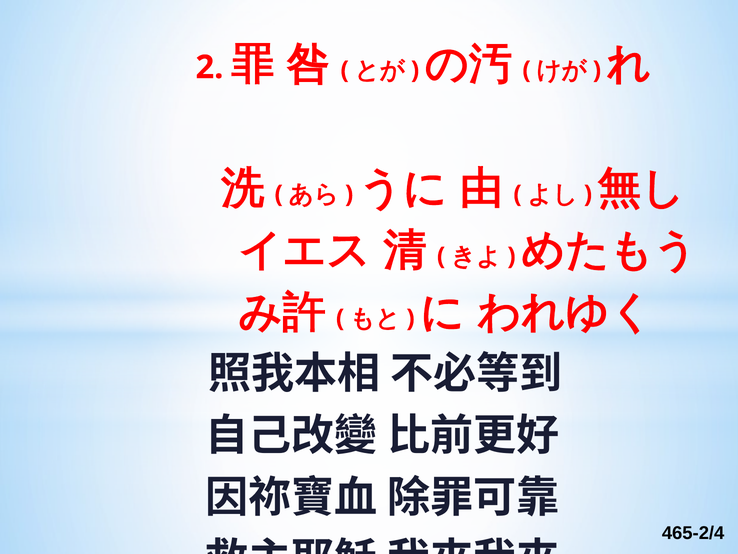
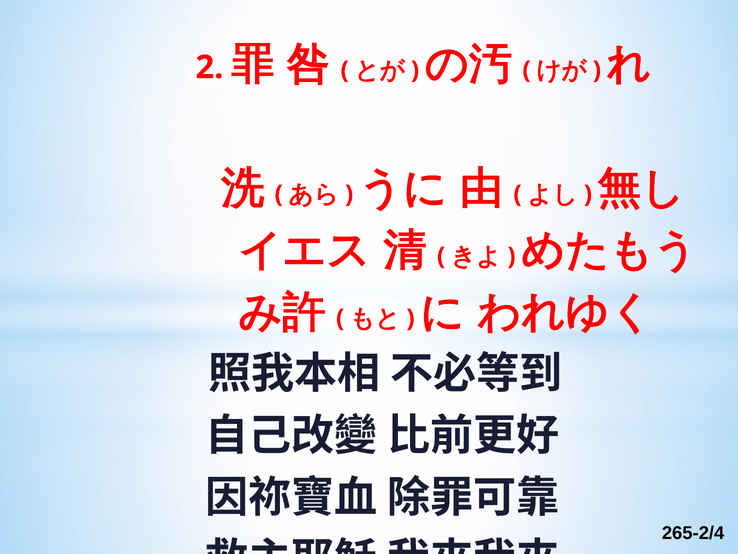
465-2/4: 465-2/4 -> 265-2/4
